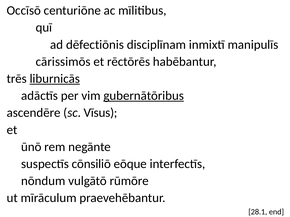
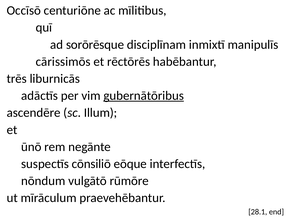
dēfectiōnis: dēfectiōnis -> sorōrēsque
liburnicās underline: present -> none
Vīsus: Vīsus -> Illum
